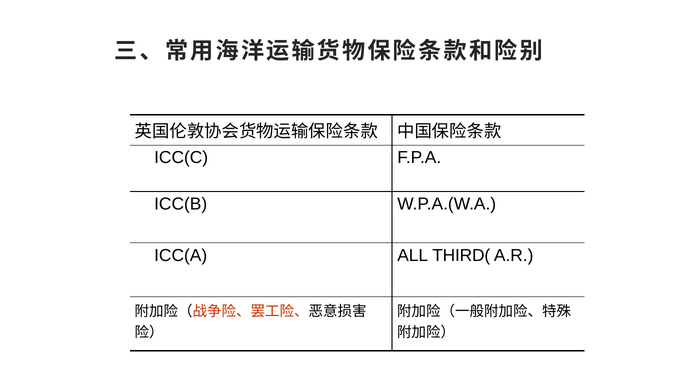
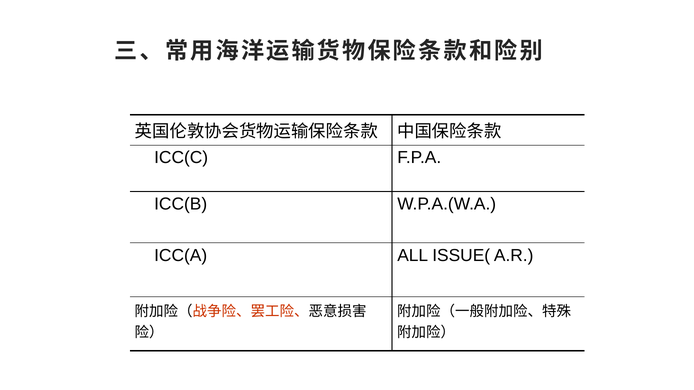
THIRD(: THIRD( -> ISSUE(
